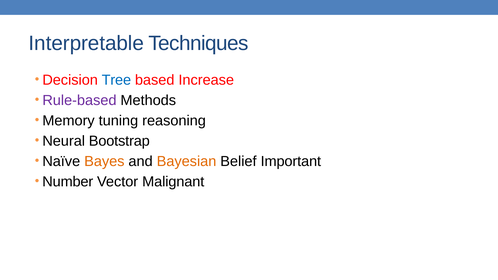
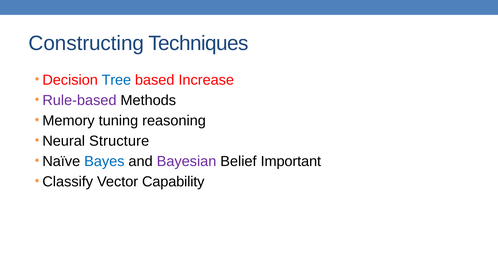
Interpretable: Interpretable -> Constructing
Bootstrap: Bootstrap -> Structure
Bayes colour: orange -> blue
Bayesian colour: orange -> purple
Number: Number -> Classify
Malignant: Malignant -> Capability
